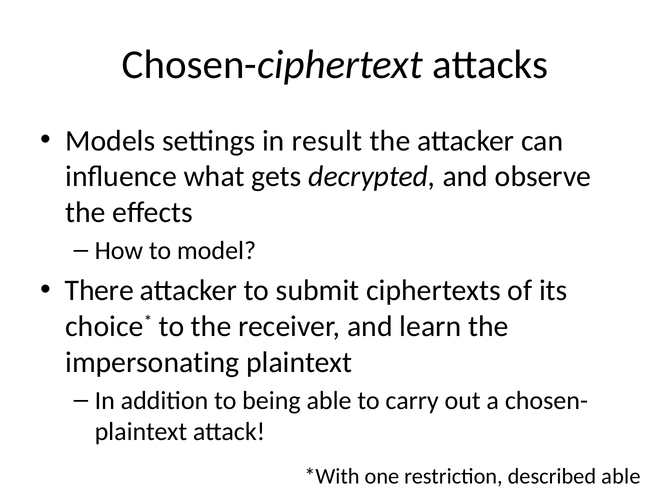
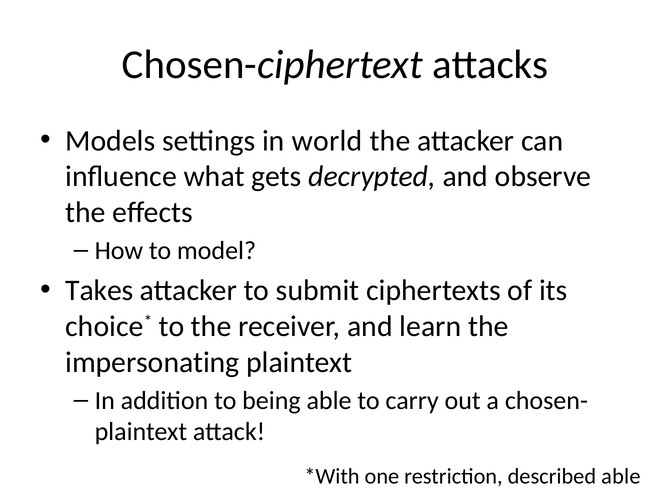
result: result -> world
There: There -> Takes
